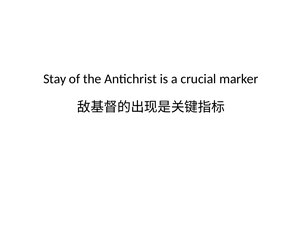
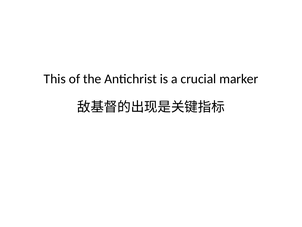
Stay: Stay -> This
